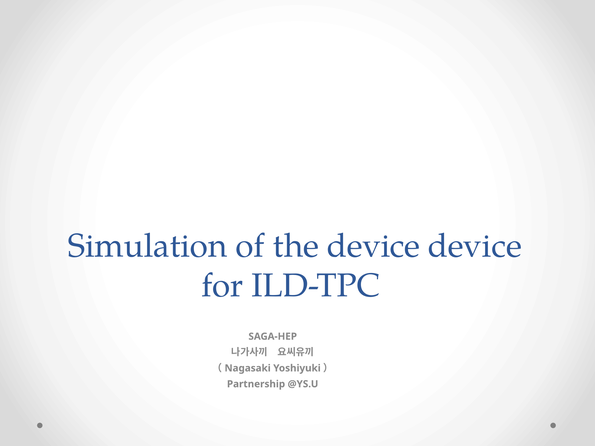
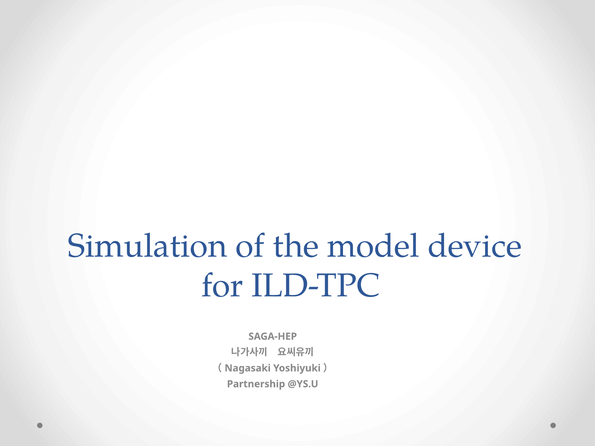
the device: device -> model
